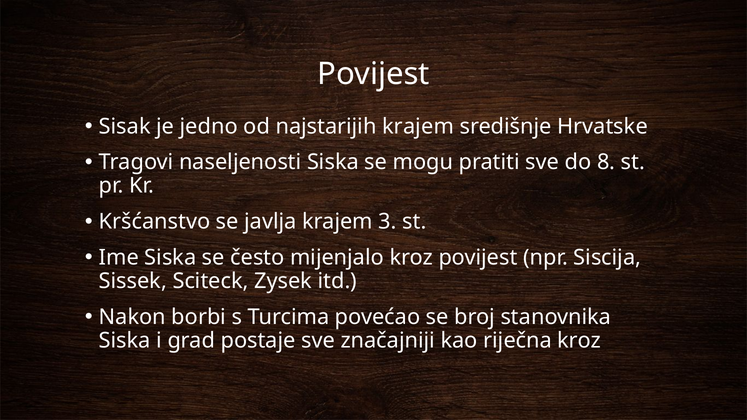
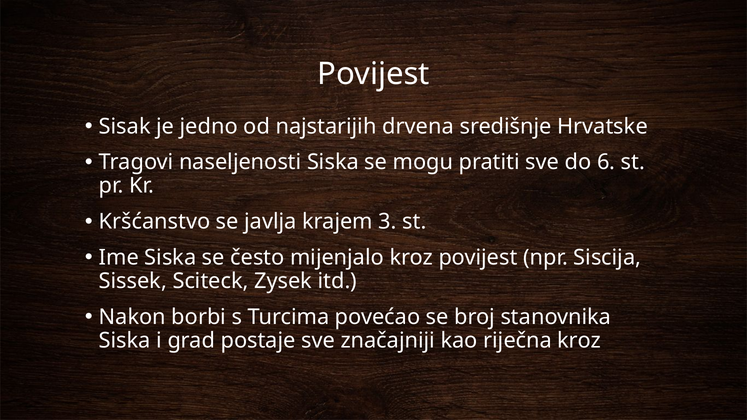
najstarijih krajem: krajem -> drvena
8: 8 -> 6
